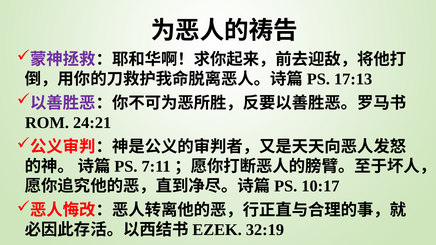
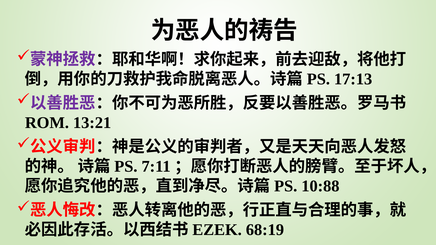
24:21: 24:21 -> 13:21
10:17: 10:17 -> 10:88
32:19: 32:19 -> 68:19
